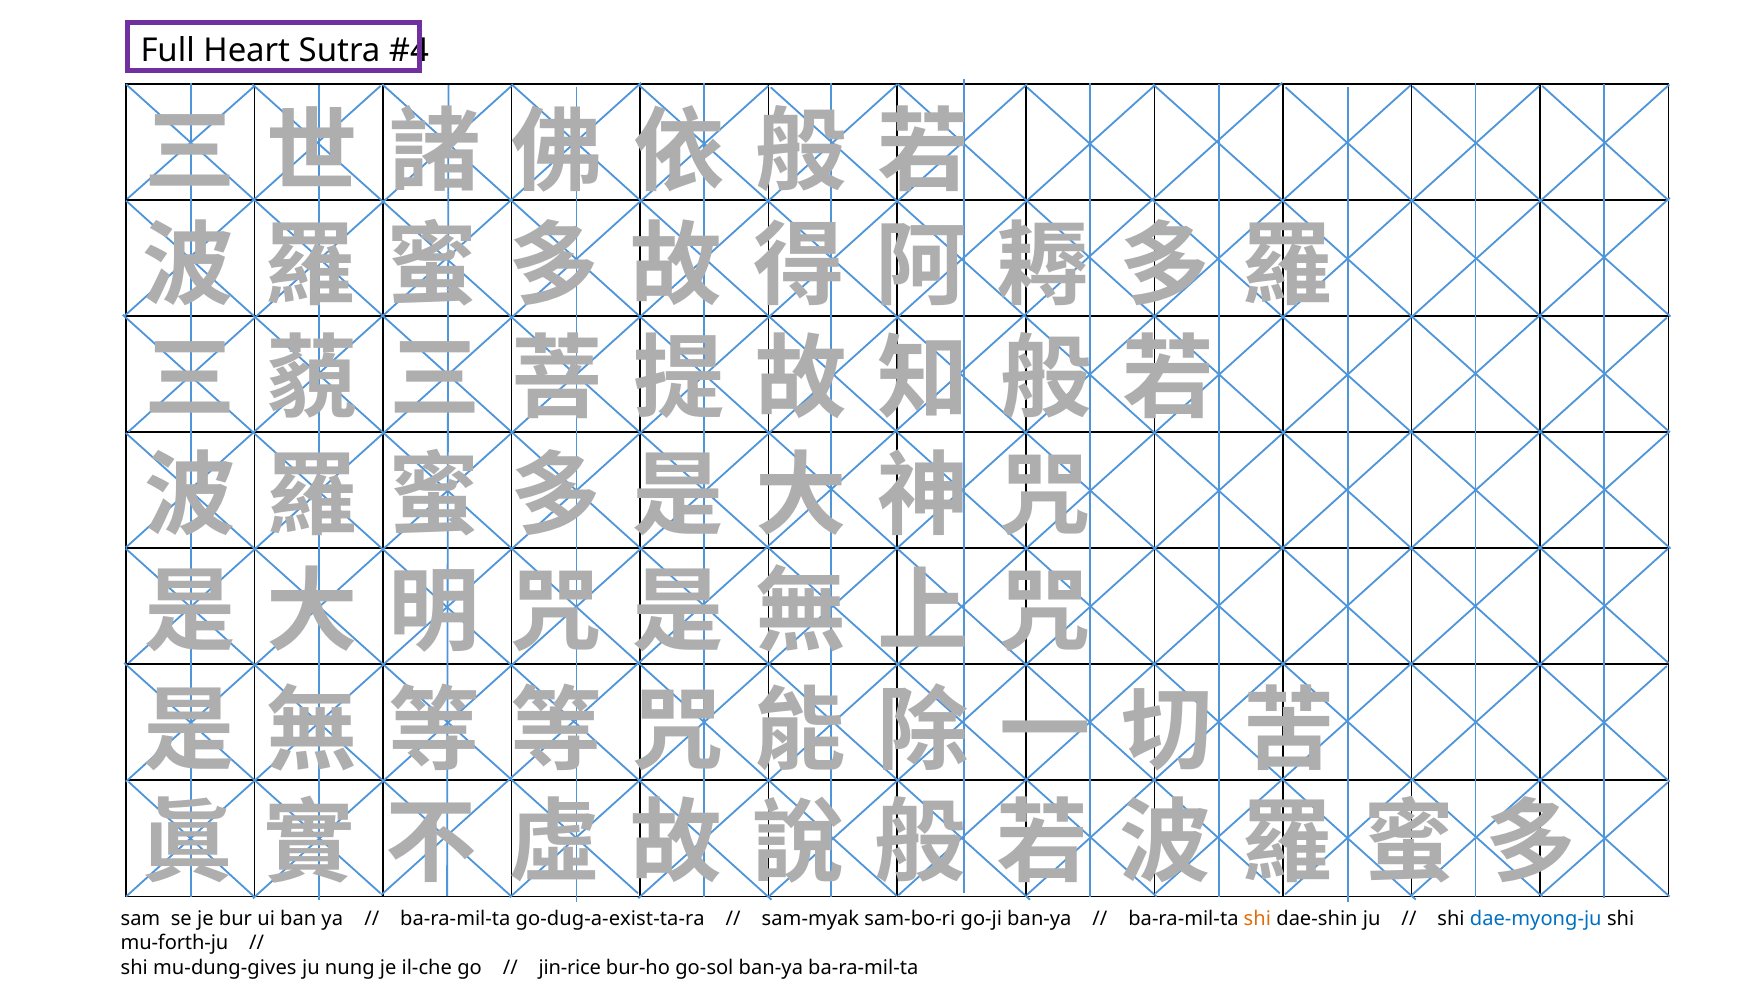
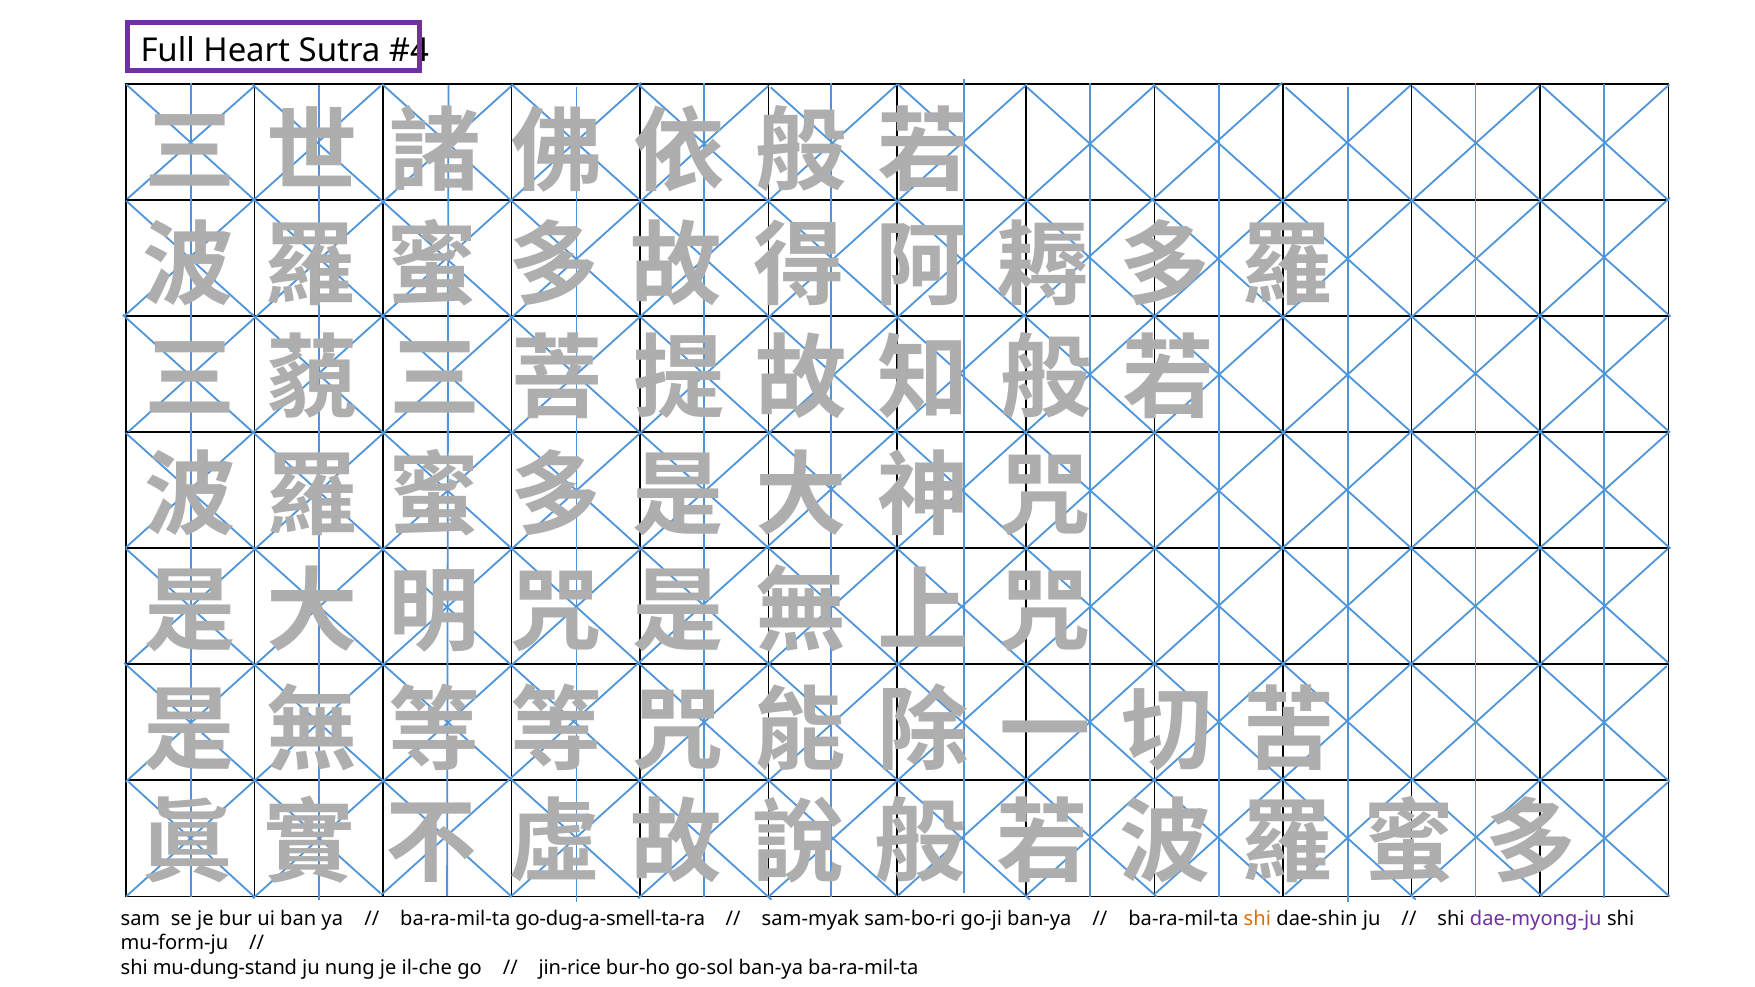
go-dug-a-exist-ta-ra: go-dug-a-exist-ta-ra -> go-dug-a-smell-ta-ra
dae-myong-ju colour: blue -> purple
mu-forth-ju: mu-forth-ju -> mu-form-ju
mu-dung-gives: mu-dung-gives -> mu-dung-stand
